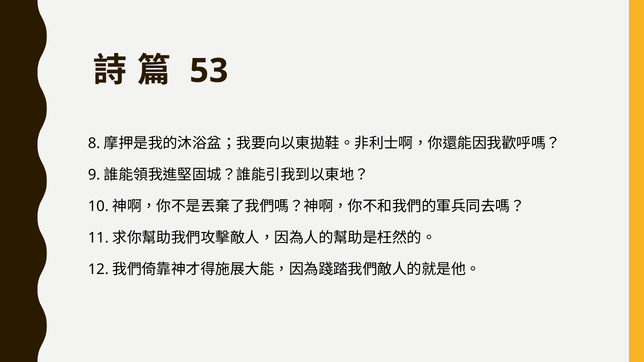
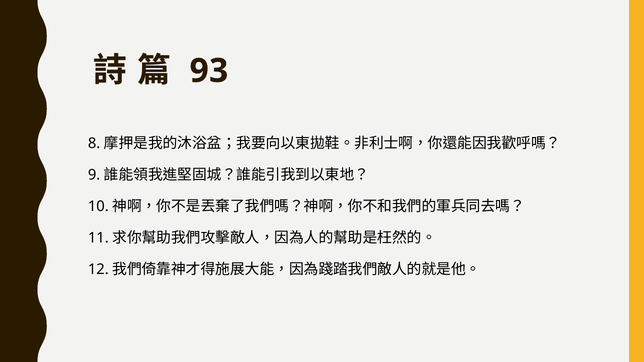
53: 53 -> 93
